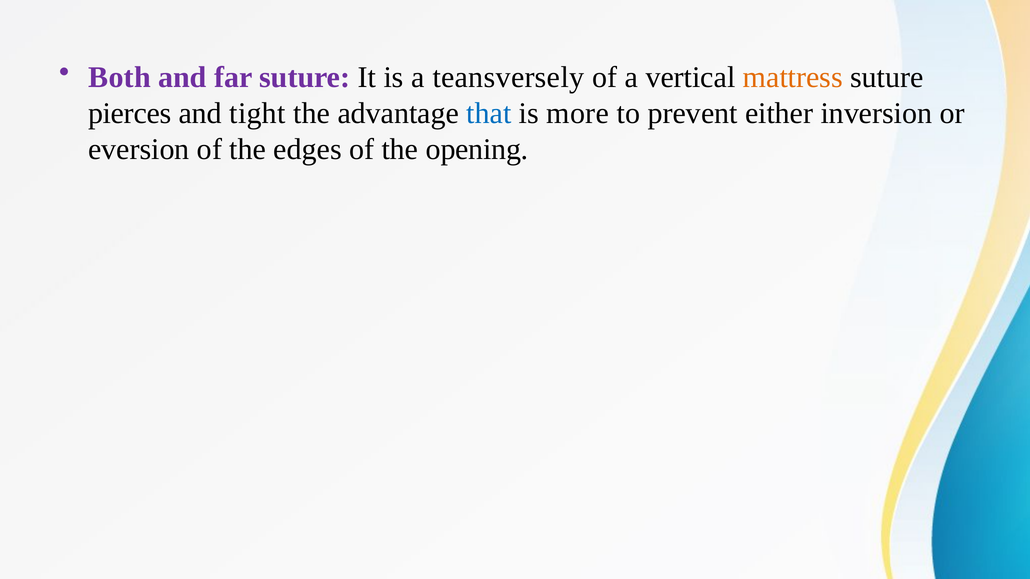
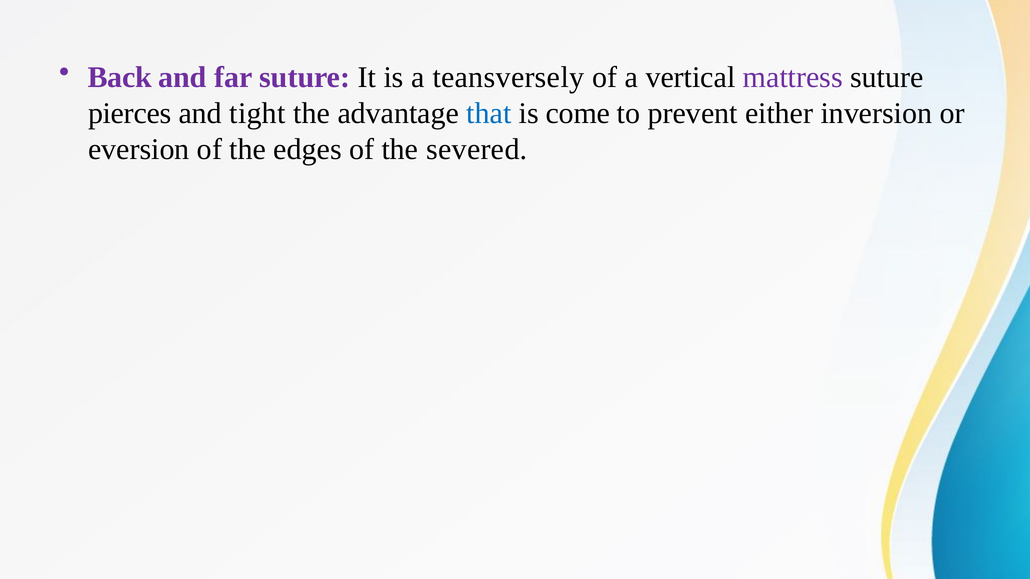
Both: Both -> Back
mattress colour: orange -> purple
more: more -> come
opening: opening -> severed
